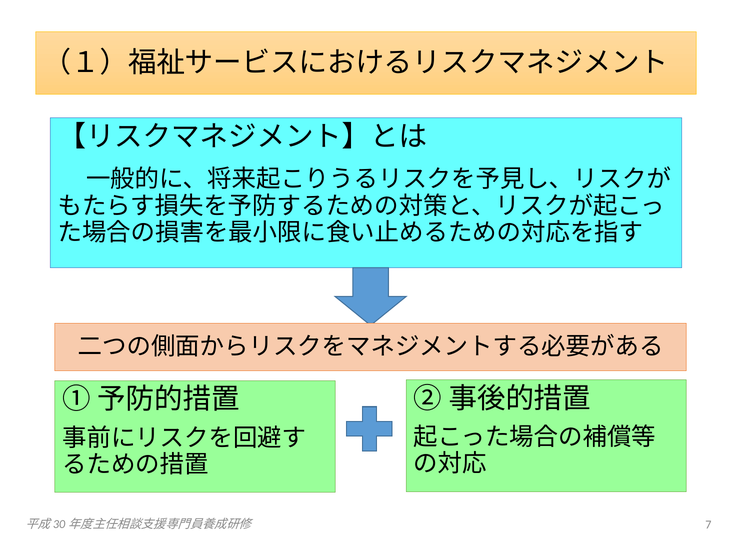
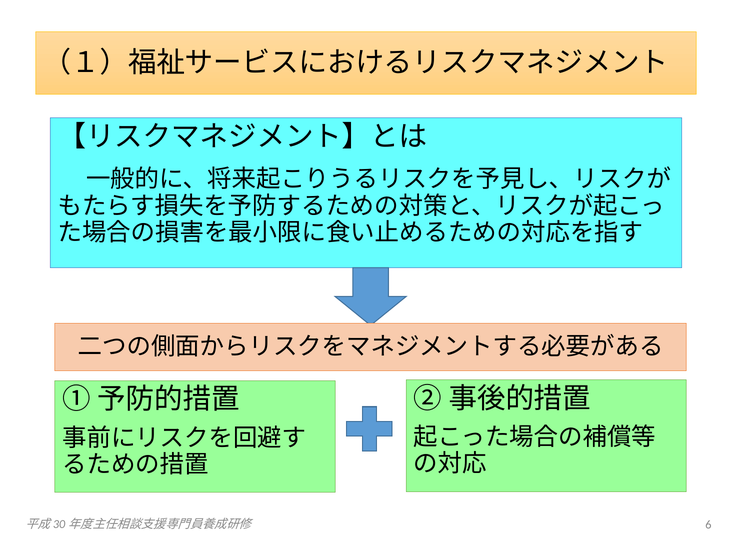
7: 7 -> 6
